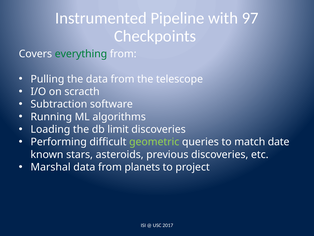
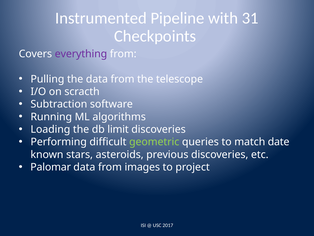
97: 97 -> 31
everything colour: green -> purple
Marshal: Marshal -> Palomar
planets: planets -> images
